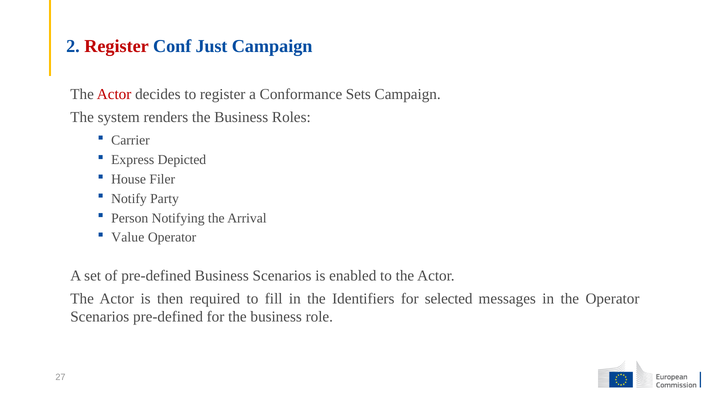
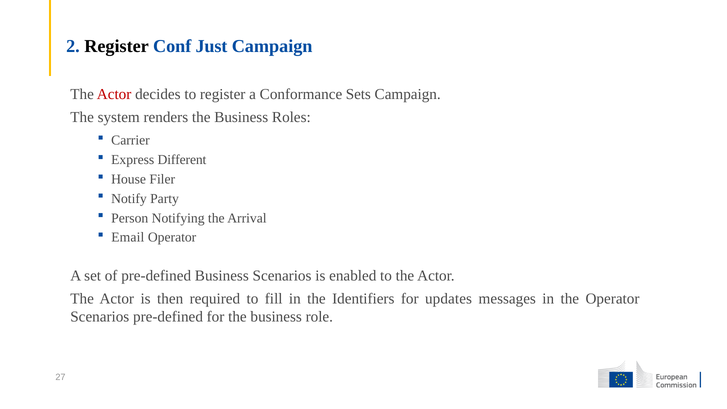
Register at (117, 46) colour: red -> black
Depicted: Depicted -> Different
Value: Value -> Email
selected: selected -> updates
